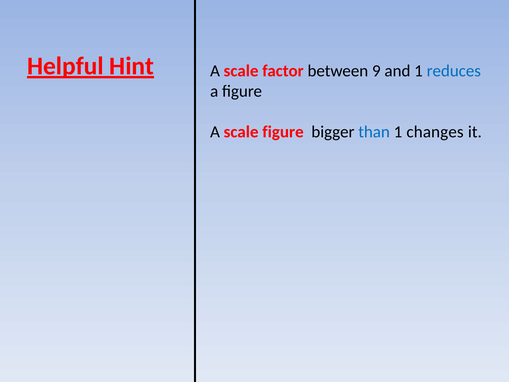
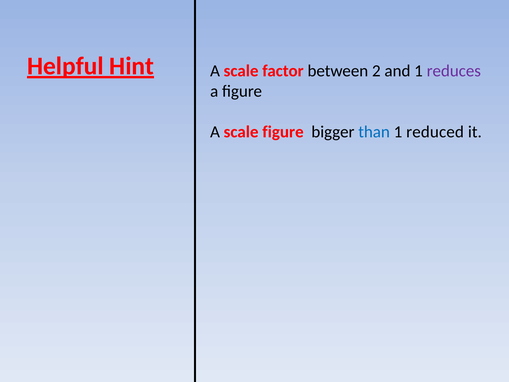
9: 9 -> 2
reduces colour: blue -> purple
changes: changes -> reduced
